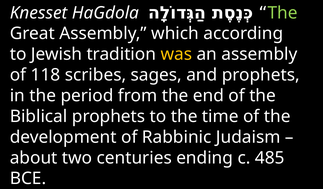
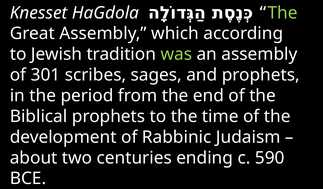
was colour: yellow -> light green
118: 118 -> 301
485: 485 -> 590
